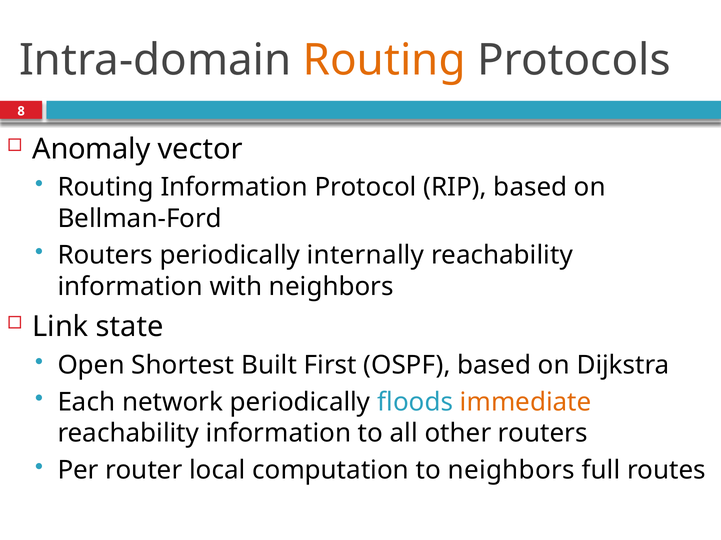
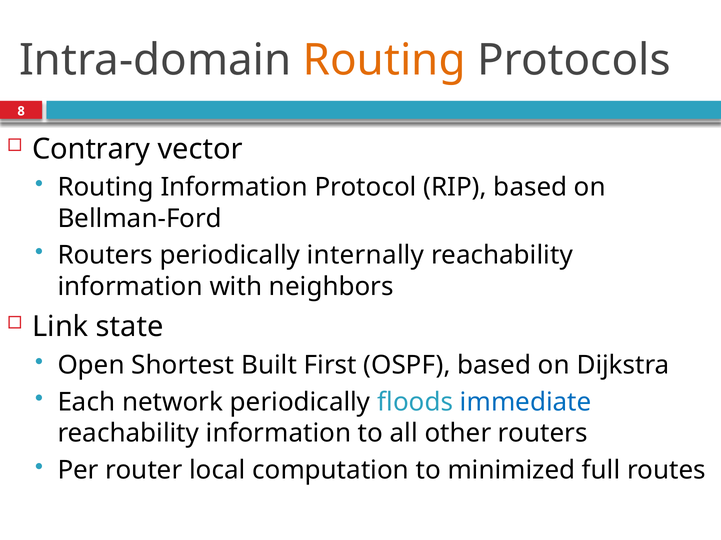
Anomaly: Anomaly -> Contrary
immediate colour: orange -> blue
to neighbors: neighbors -> minimized
